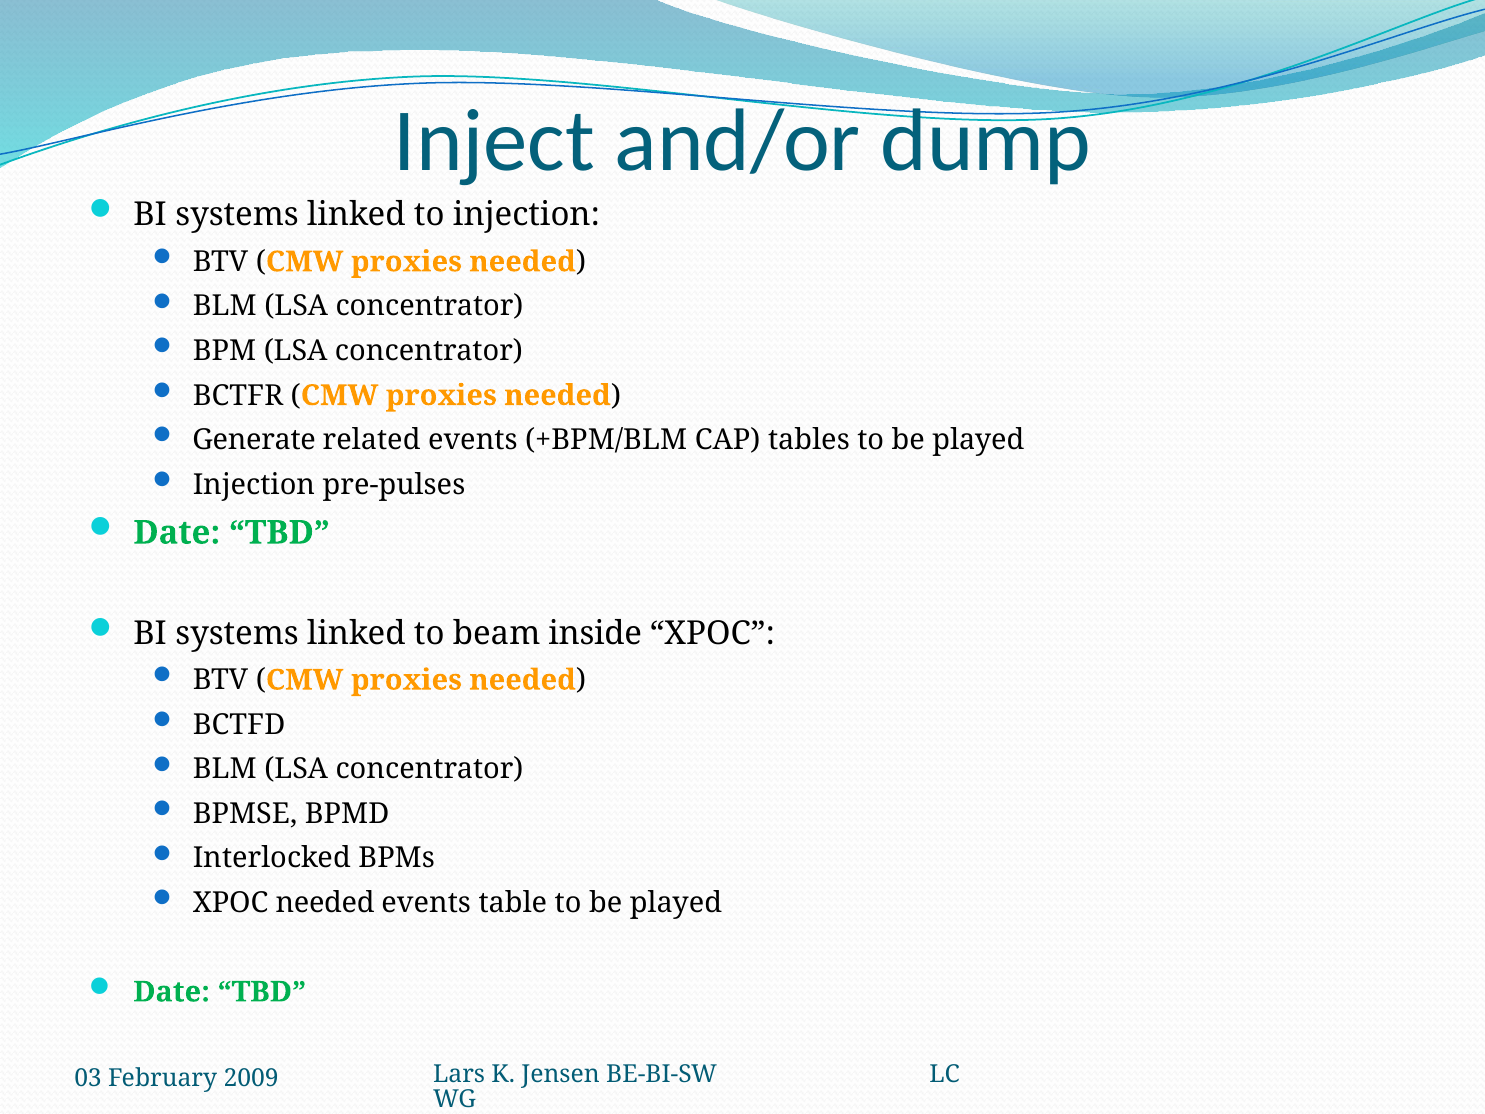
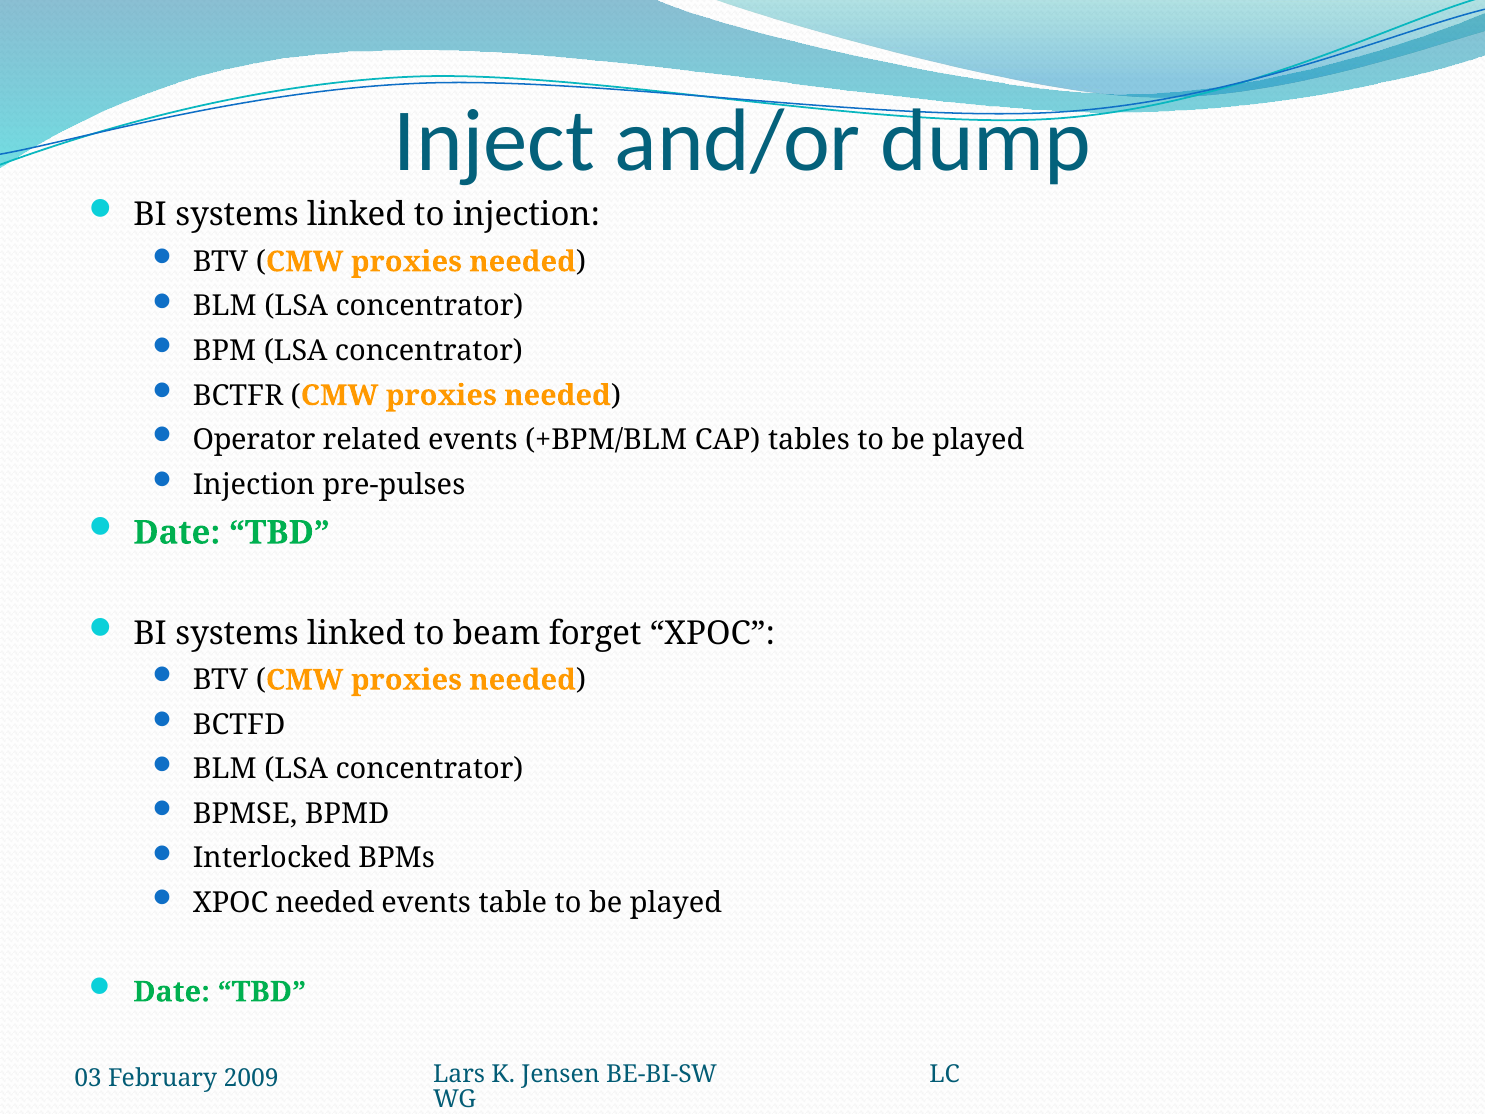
Generate: Generate -> Operator
inside: inside -> forget
